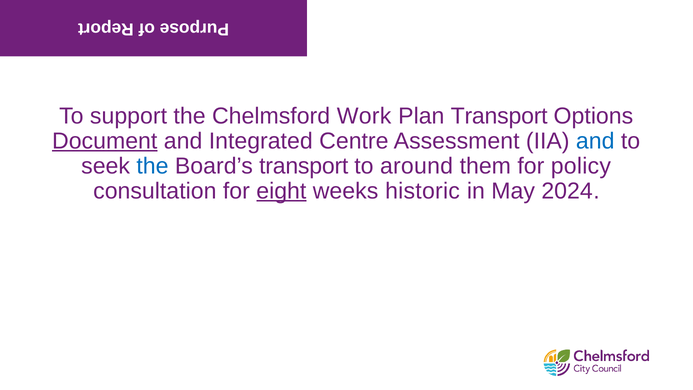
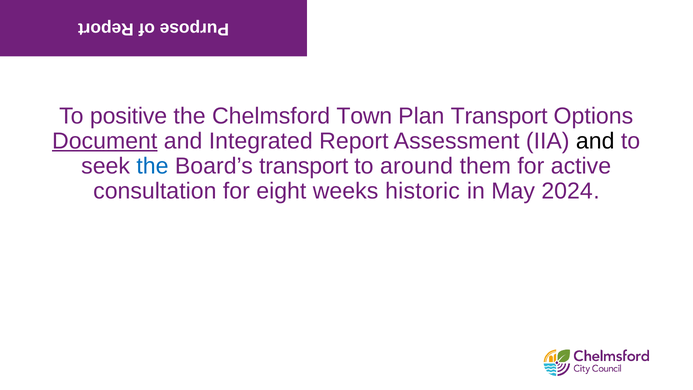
support: support -> positive
Work: Work -> Town
Centre: Centre -> Report
and at (595, 141) colour: blue -> black
policy: policy -> active
eight underline: present -> none
